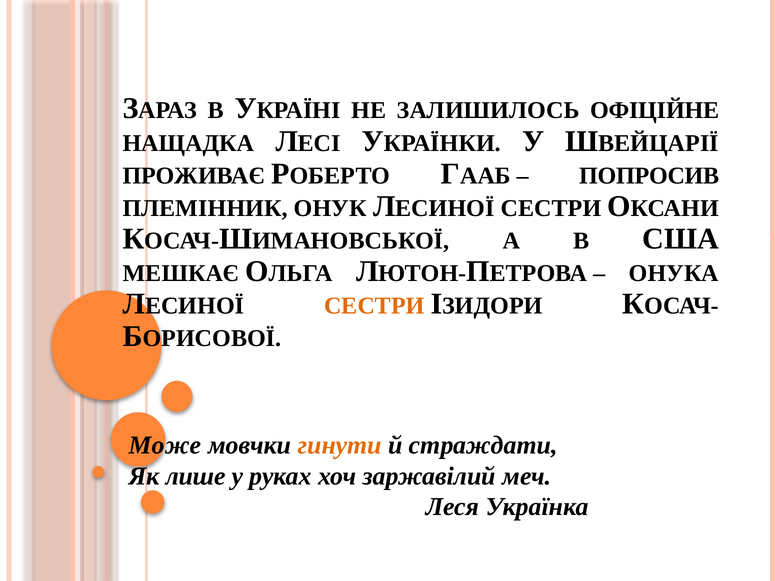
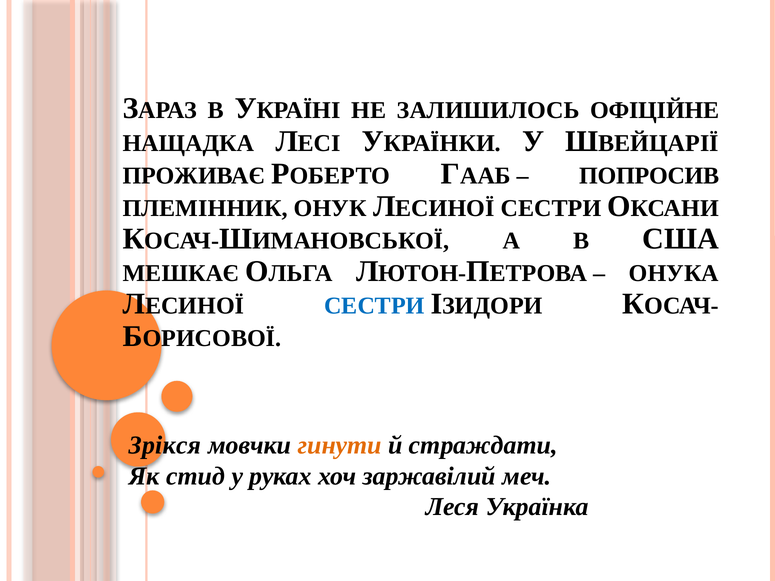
СЕСТРИ at (374, 306) colour: orange -> blue
Може: Може -> Зрікся
лише: лише -> стид
